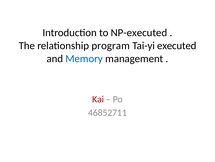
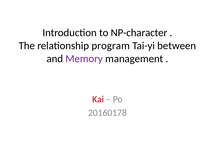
NP-executed: NP-executed -> NP-character
executed: executed -> between
Memory colour: blue -> purple
46852711: 46852711 -> 20160178
